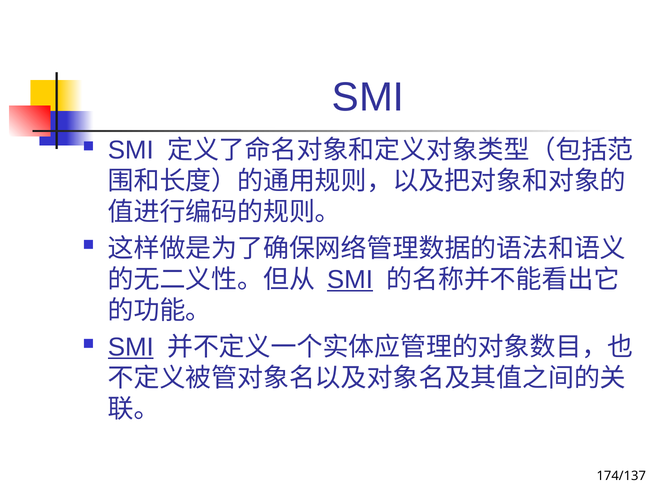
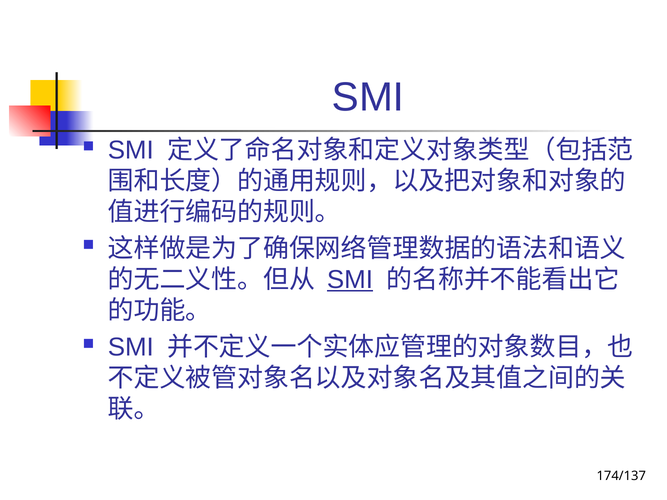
SMI at (131, 347) underline: present -> none
